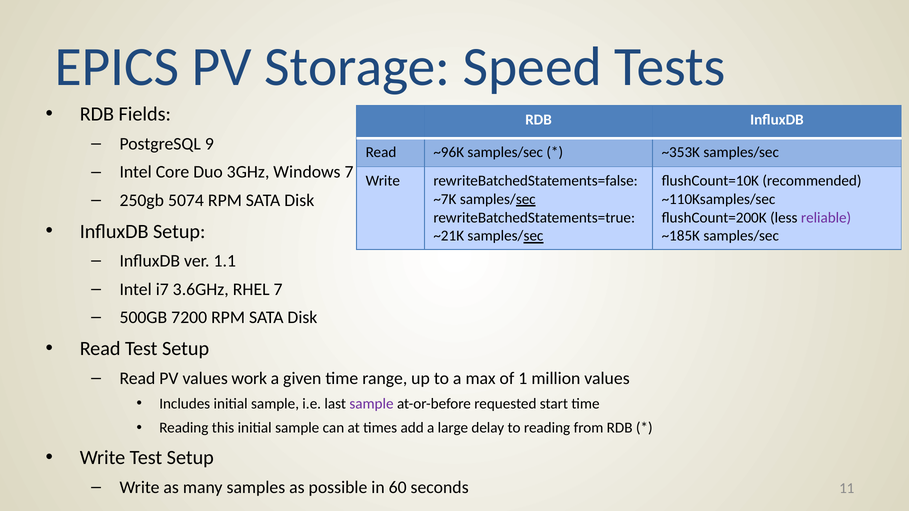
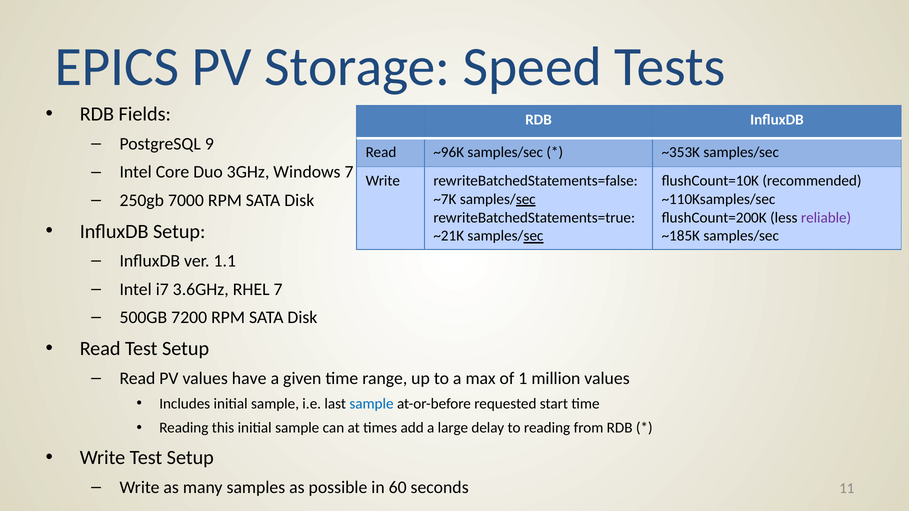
5074: 5074 -> 7000
work: work -> have
sample at (371, 404) colour: purple -> blue
